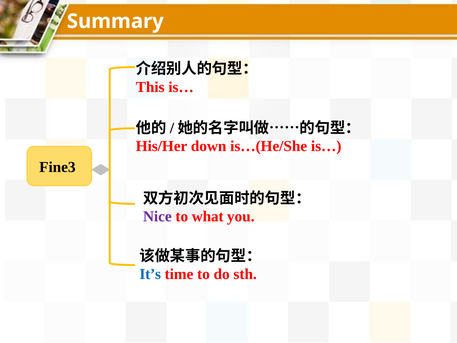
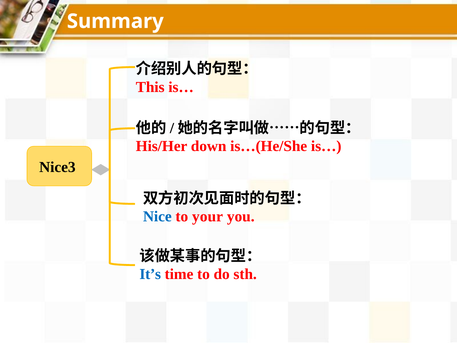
Fine3: Fine3 -> Nice3
Nice colour: purple -> blue
what: what -> your
